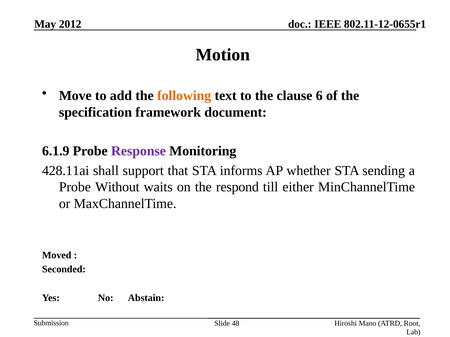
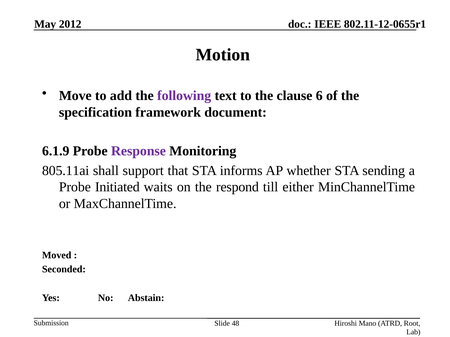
following colour: orange -> purple
428.11ai: 428.11ai -> 805.11ai
Without: Without -> Initiated
